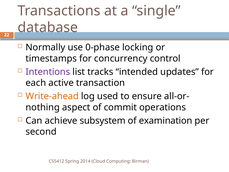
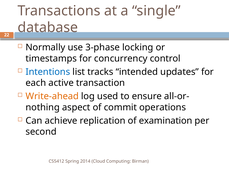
0-phase: 0-phase -> 3-phase
Intentions colour: purple -> blue
subsystem: subsystem -> replication
